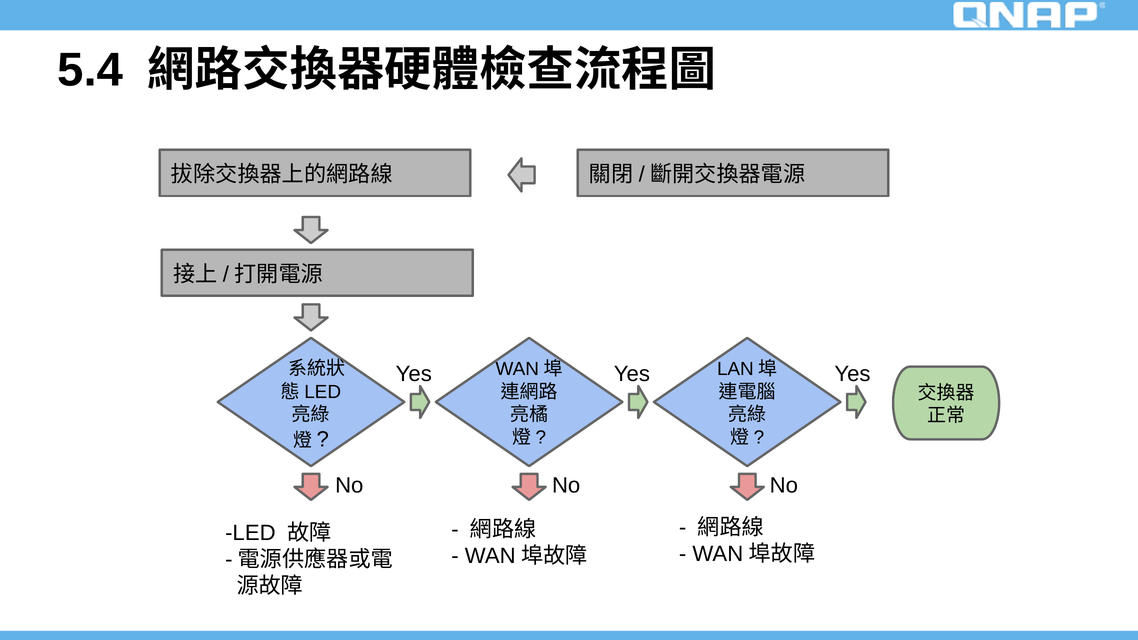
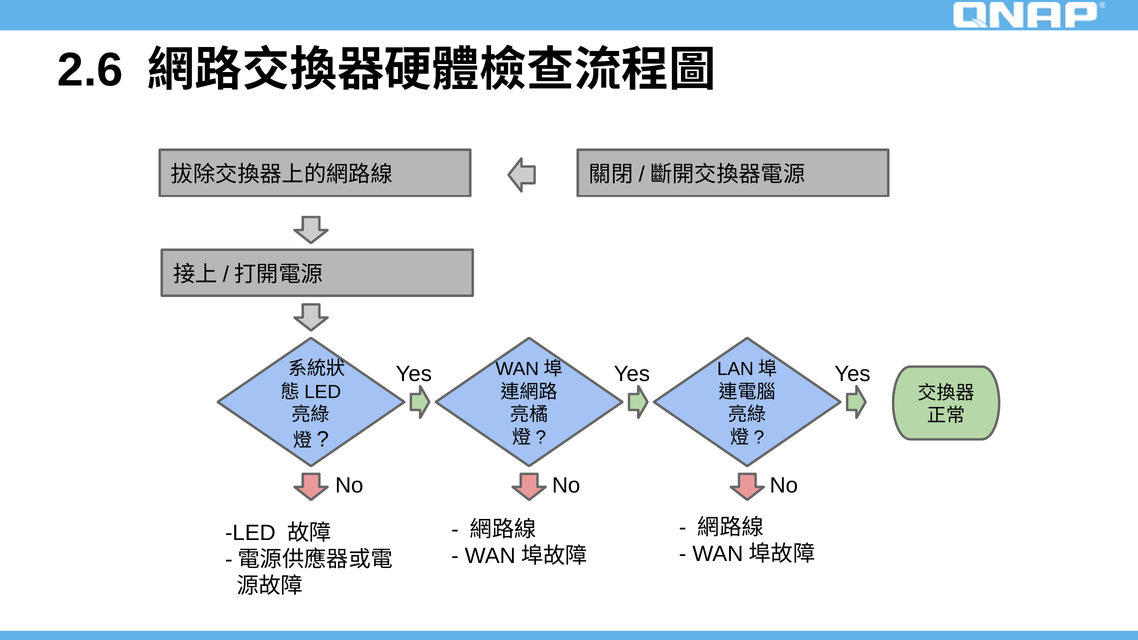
5.4: 5.4 -> 2.6
